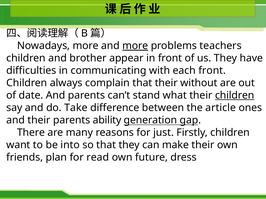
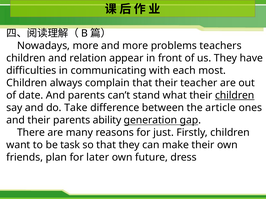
more at (135, 46) underline: present -> none
brother: brother -> relation
each front: front -> most
without: without -> teacher
into: into -> task
read: read -> later
